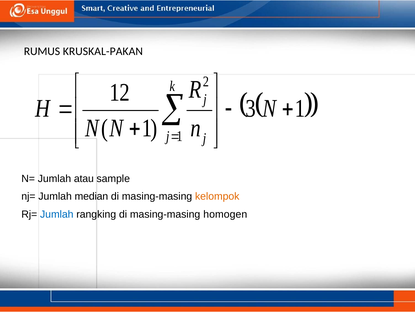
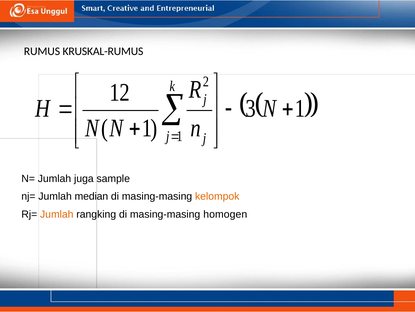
KRUSKAL-PAKAN: KRUSKAL-PAKAN -> KRUSKAL-RUMUS
atau: atau -> juga
Jumlah at (57, 214) colour: blue -> orange
